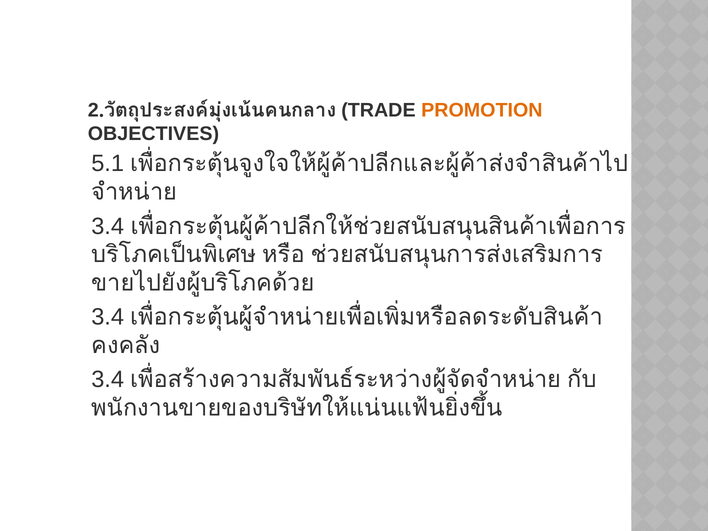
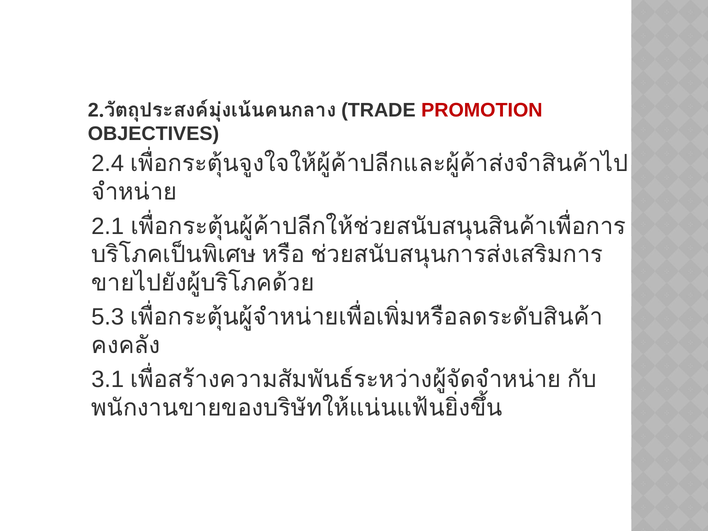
PROMOTION colour: orange -> red
5.1: 5.1 -> 2.4
3.4 at (108, 226): 3.4 -> 2.1
3.4 at (108, 317): 3.4 -> 5.3
3.4 at (108, 380): 3.4 -> 3.1
